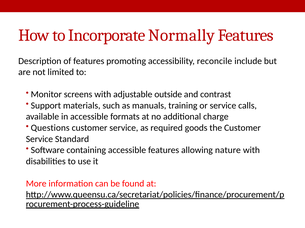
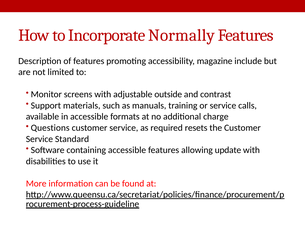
reconcile: reconcile -> magazine
goods: goods -> resets
nature: nature -> update
